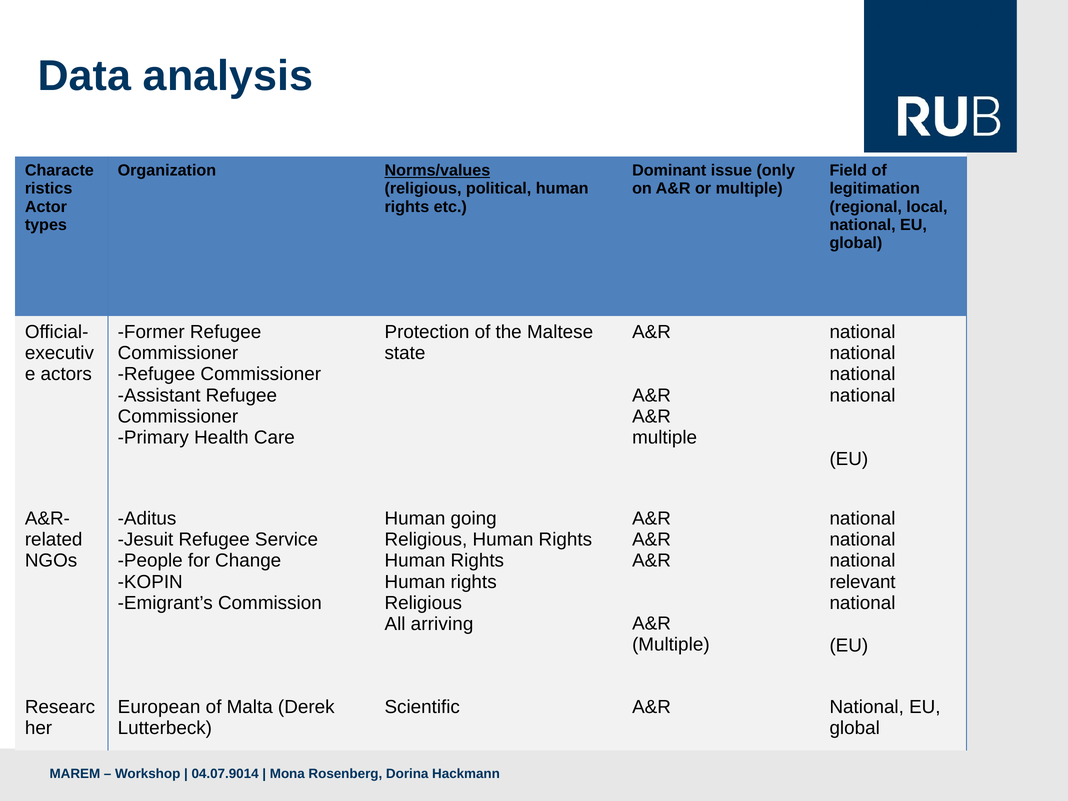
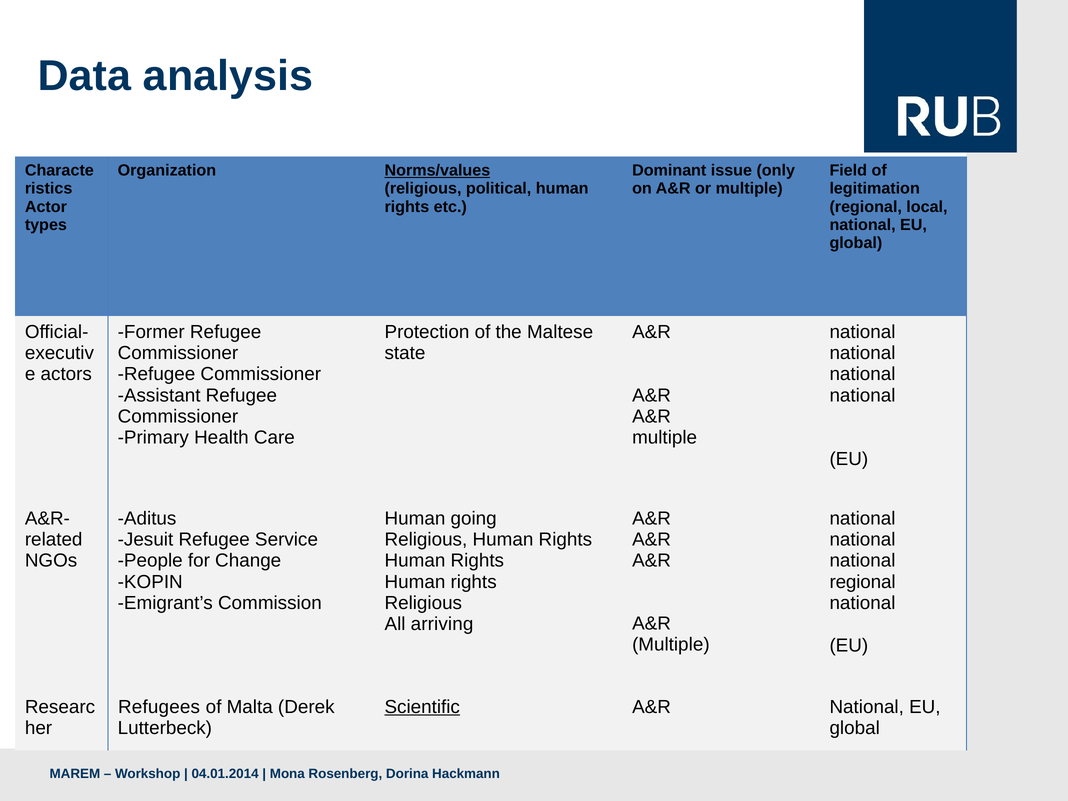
relevant at (863, 582): relevant -> regional
European: European -> Refugees
Scientific underline: none -> present
04.07.9014: 04.07.9014 -> 04.01.2014
